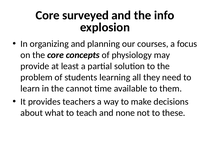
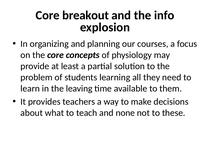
surveyed: surveyed -> breakout
cannot: cannot -> leaving
